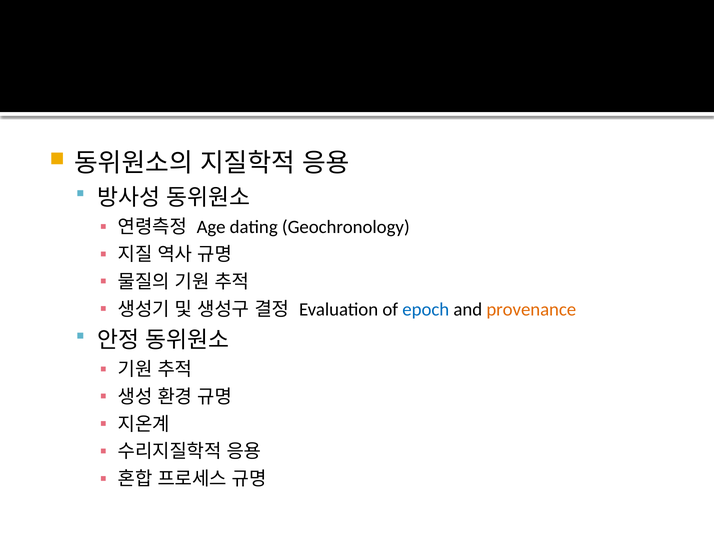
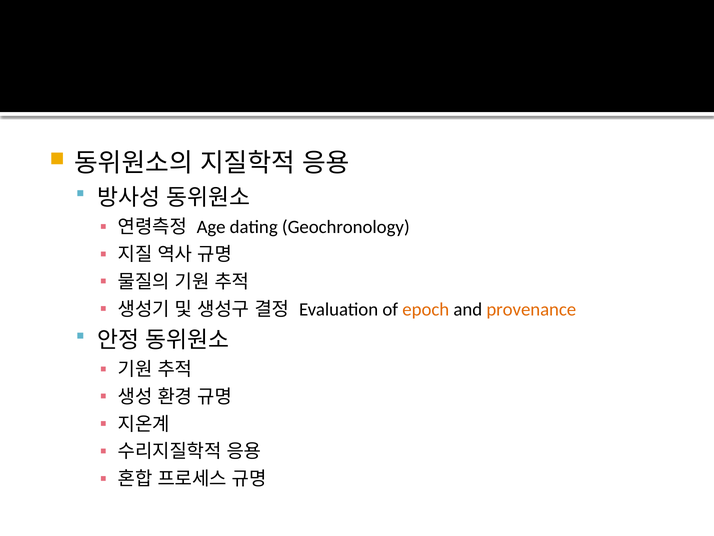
epoch colour: blue -> orange
